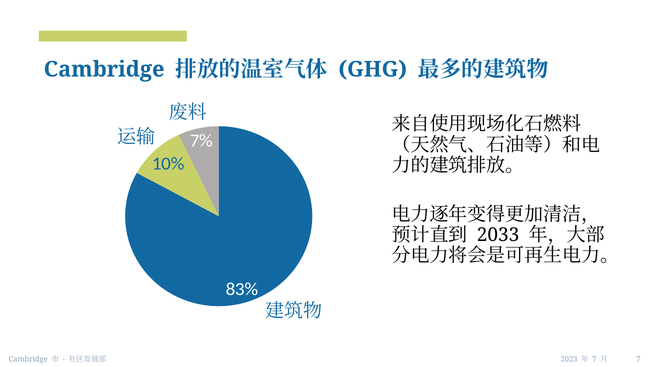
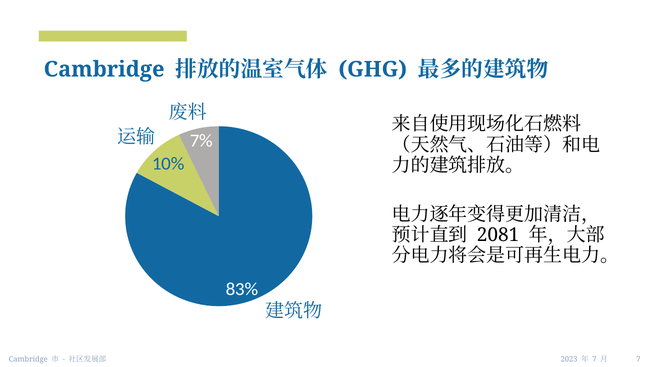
2033: 2033 -> 2081
